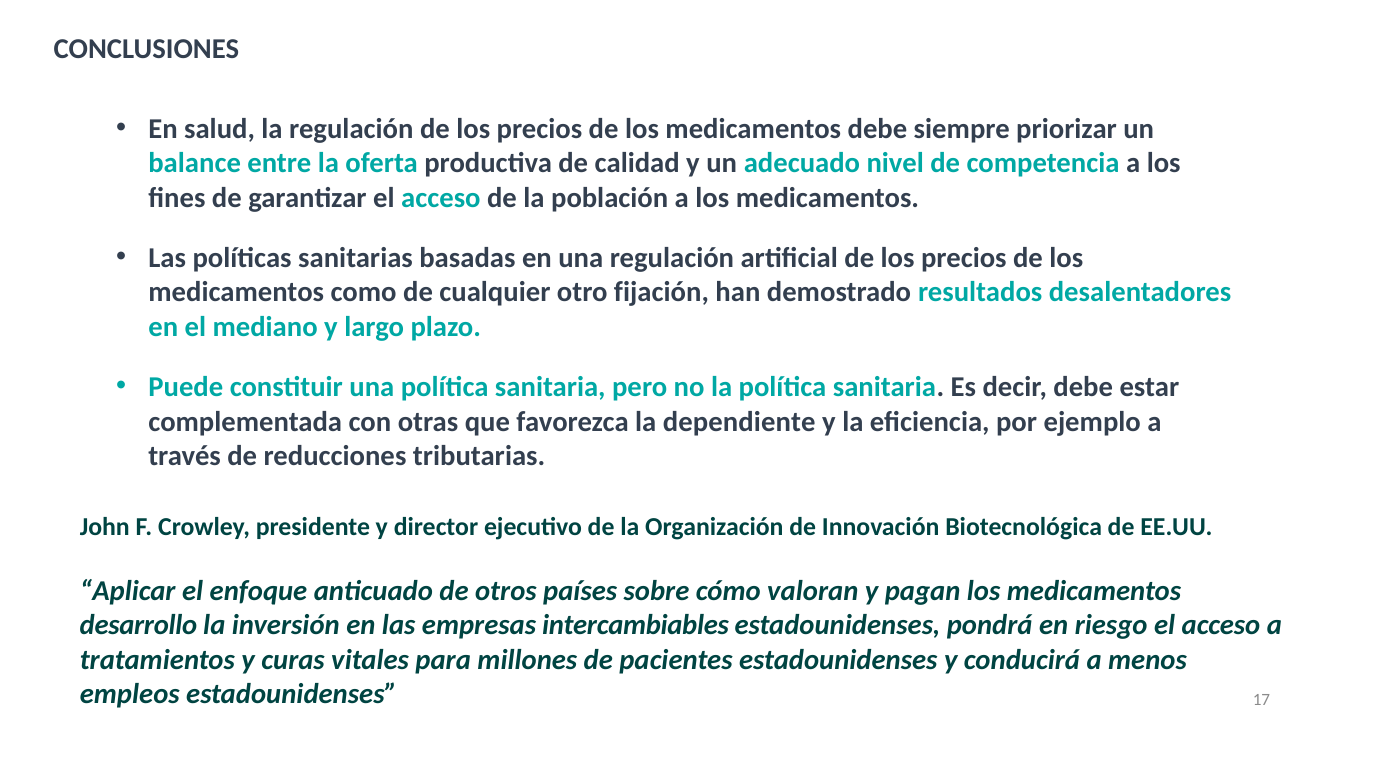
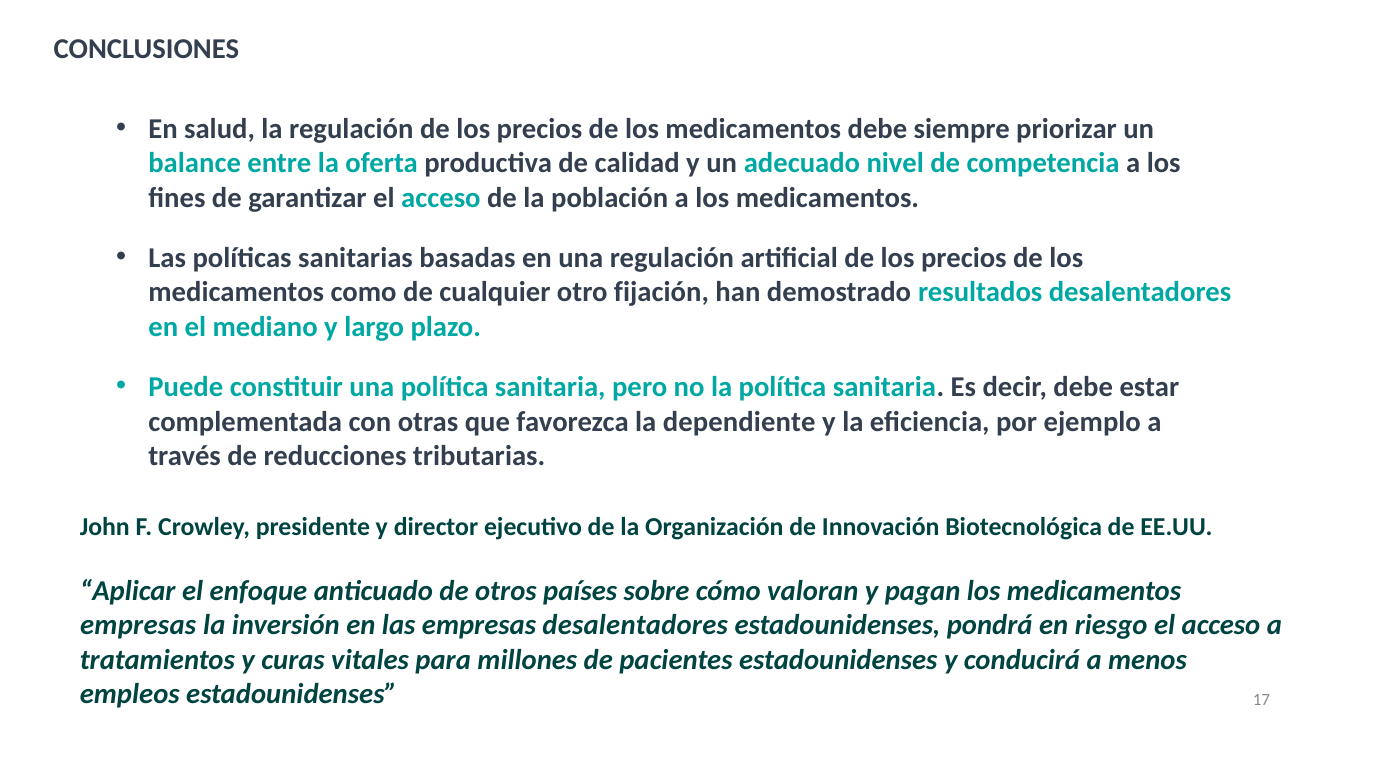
desarrollo at (138, 625): desarrollo -> empresas
empresas intercambiables: intercambiables -> desalentadores
